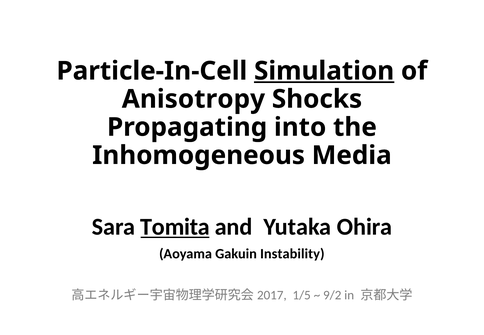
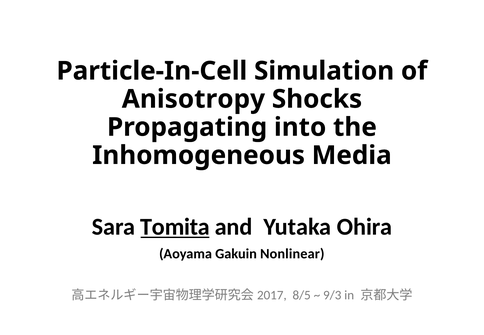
Simulation underline: present -> none
Instability: Instability -> Nonlinear
1/5: 1/5 -> 8/5
9/2: 9/2 -> 9/3
